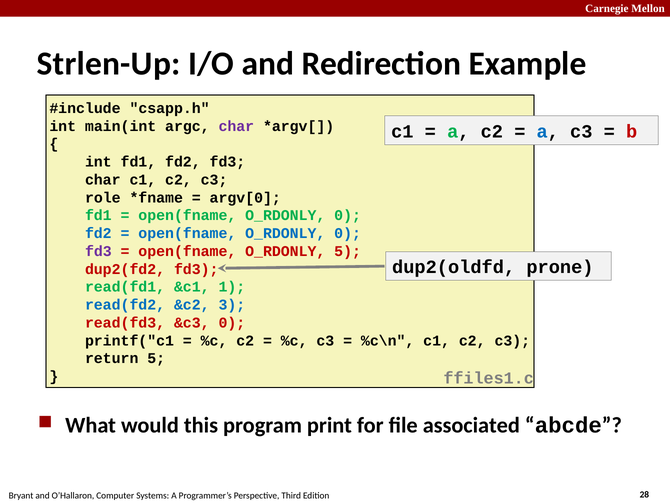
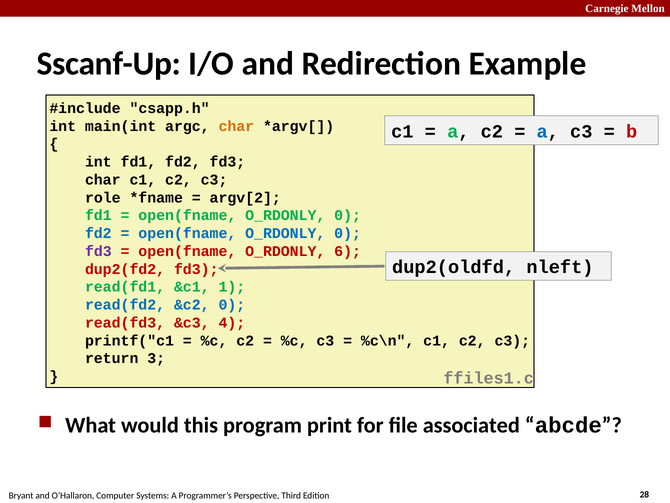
Strlen-Up: Strlen-Up -> Sscanf-Up
char at (236, 126) colour: purple -> orange
argv[0: argv[0 -> argv[2
O_RDONLY 5: 5 -> 6
prone: prone -> nleft
&c2 3: 3 -> 0
&c3 0: 0 -> 4
return 5: 5 -> 3
